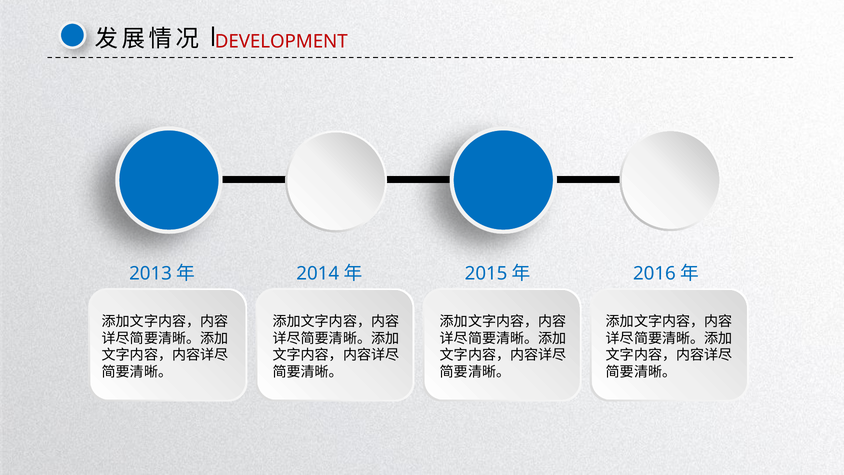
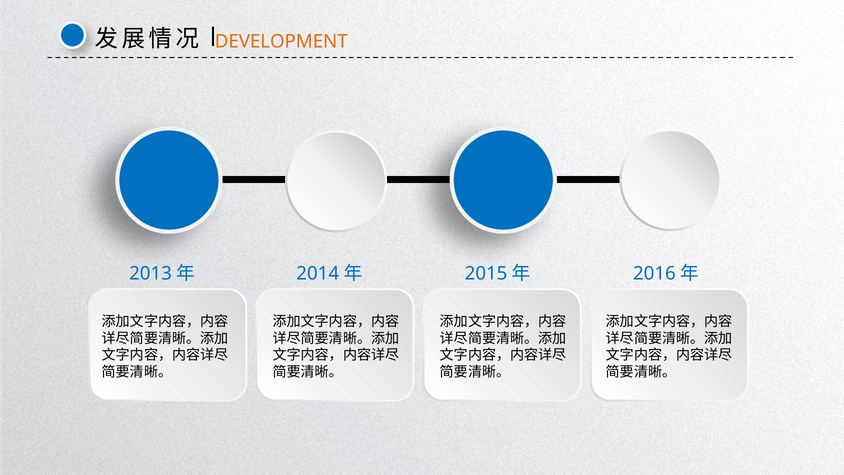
DEVELOPMENT colour: red -> orange
